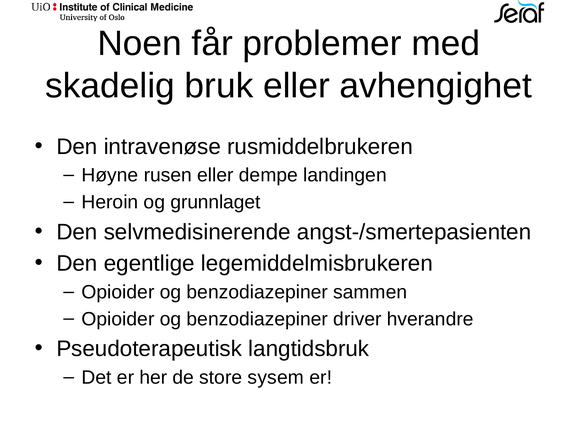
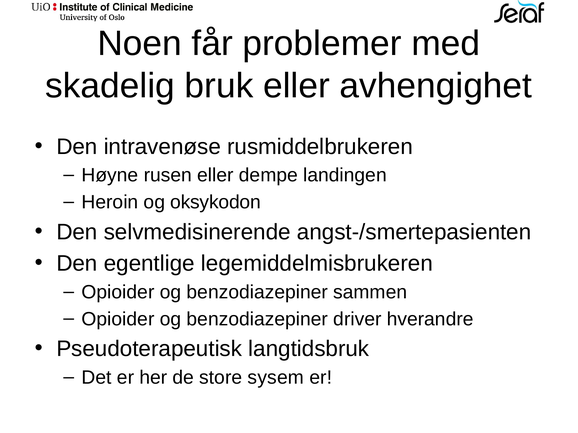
grunnlaget: grunnlaget -> oksykodon
